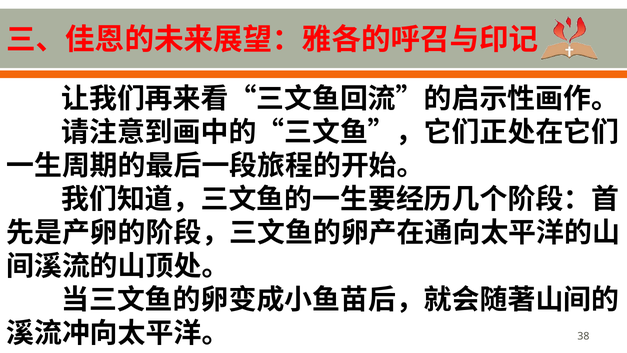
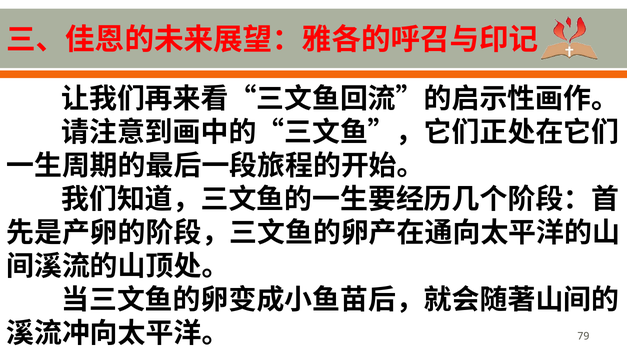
38: 38 -> 79
